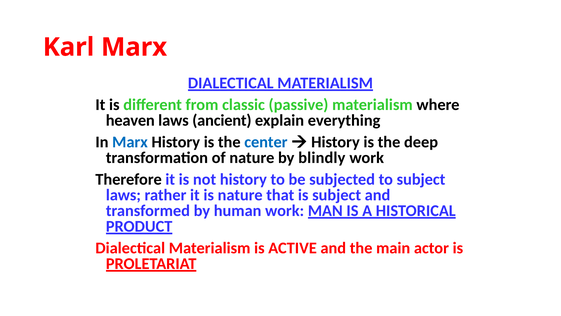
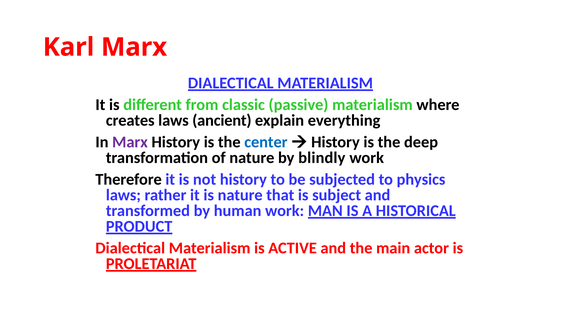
heaven: heaven -> creates
Marx at (130, 142) colour: blue -> purple
to subject: subject -> physics
